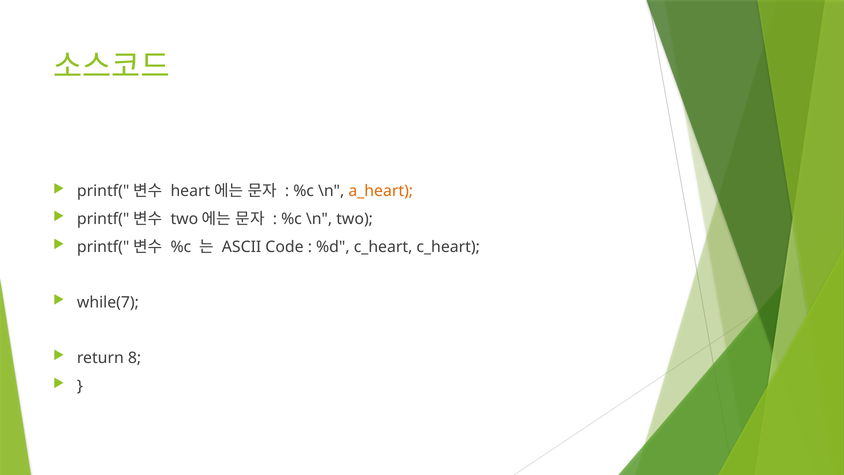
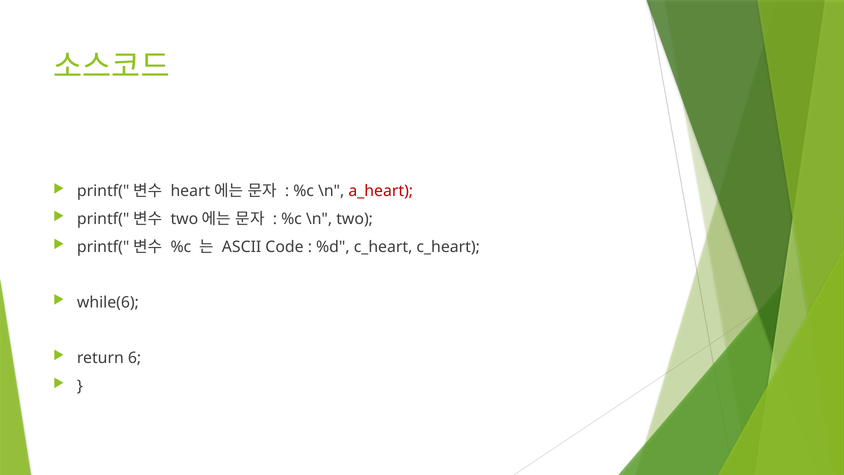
a_heart colour: orange -> red
while(7: while(7 -> while(6
8: 8 -> 6
